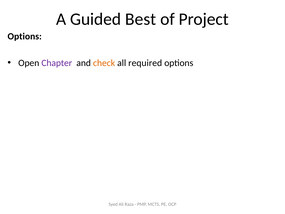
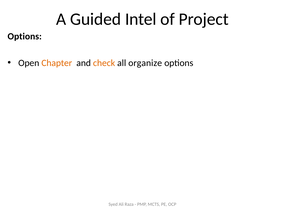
Best: Best -> Intel
Chapter colour: purple -> orange
required: required -> organize
